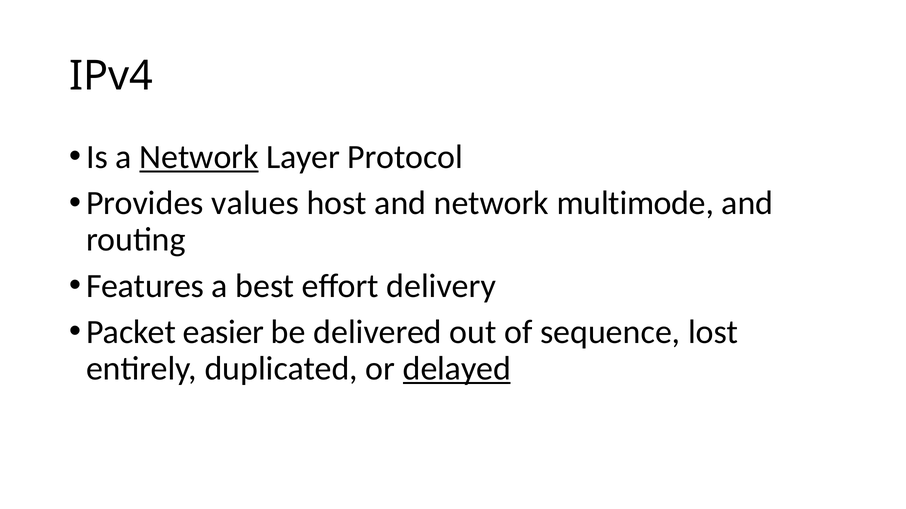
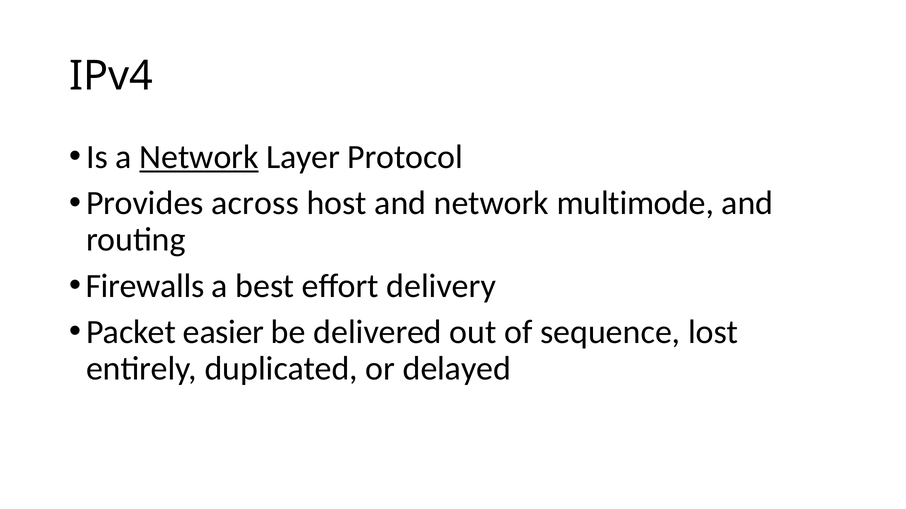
values: values -> across
Features: Features -> Firewalls
delayed underline: present -> none
